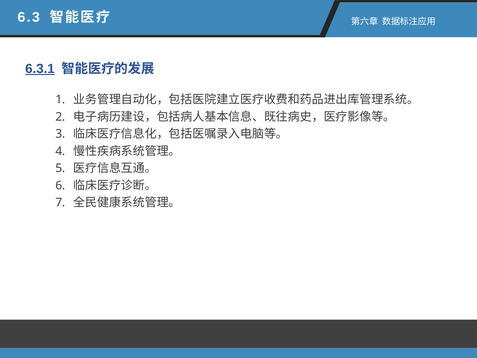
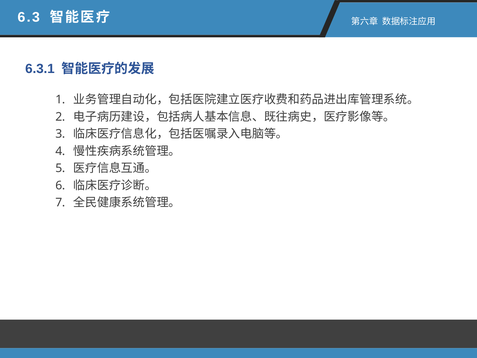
6.3.1 underline: present -> none
